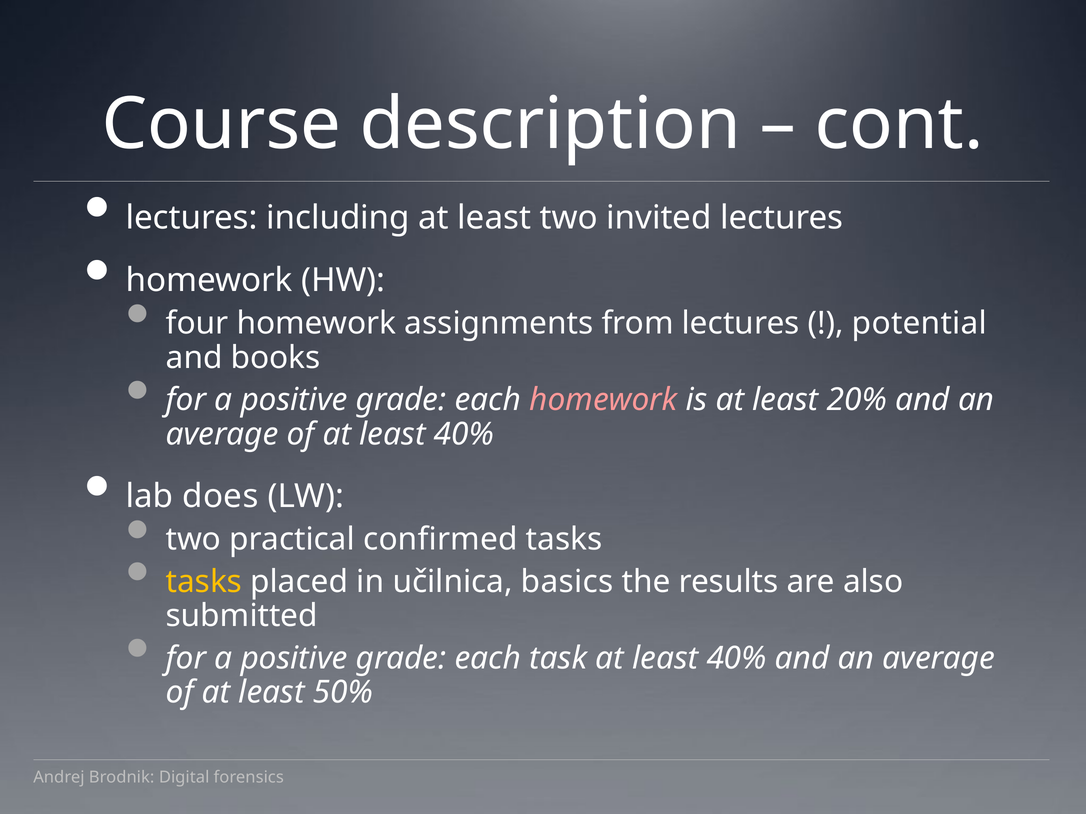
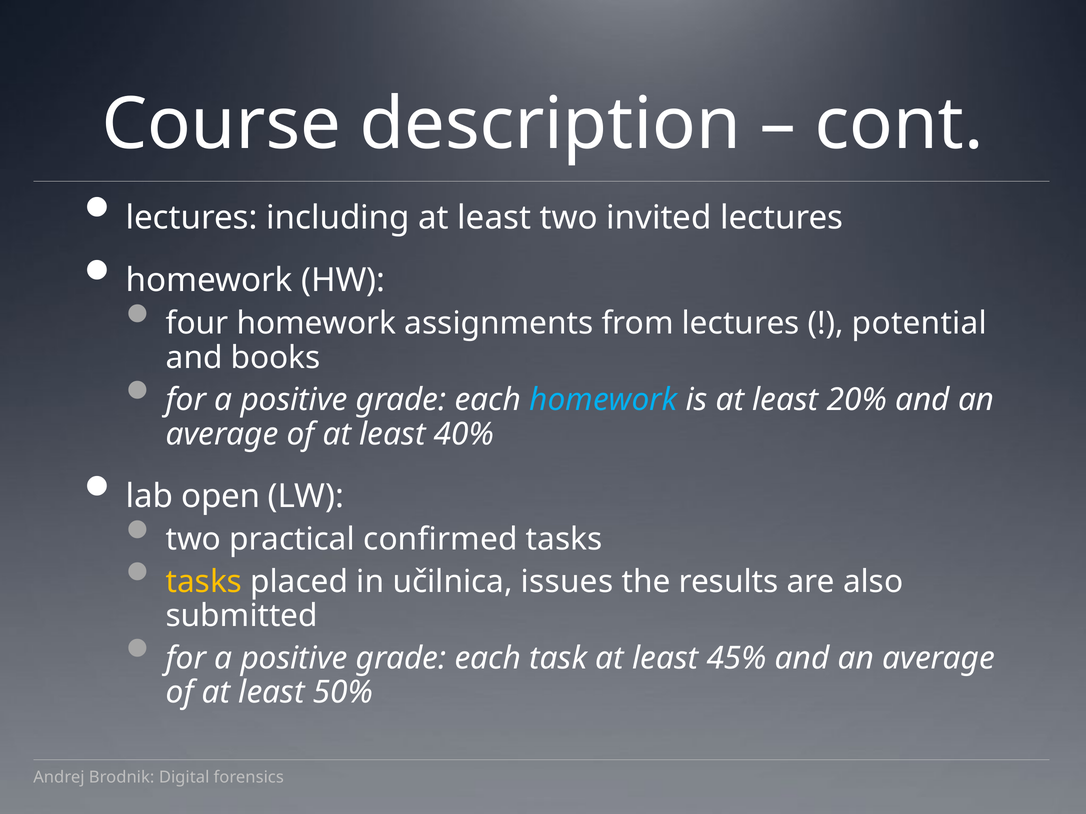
homework at (603, 400) colour: pink -> light blue
does: does -> open
basics: basics -> issues
task at least 40%: 40% -> 45%
